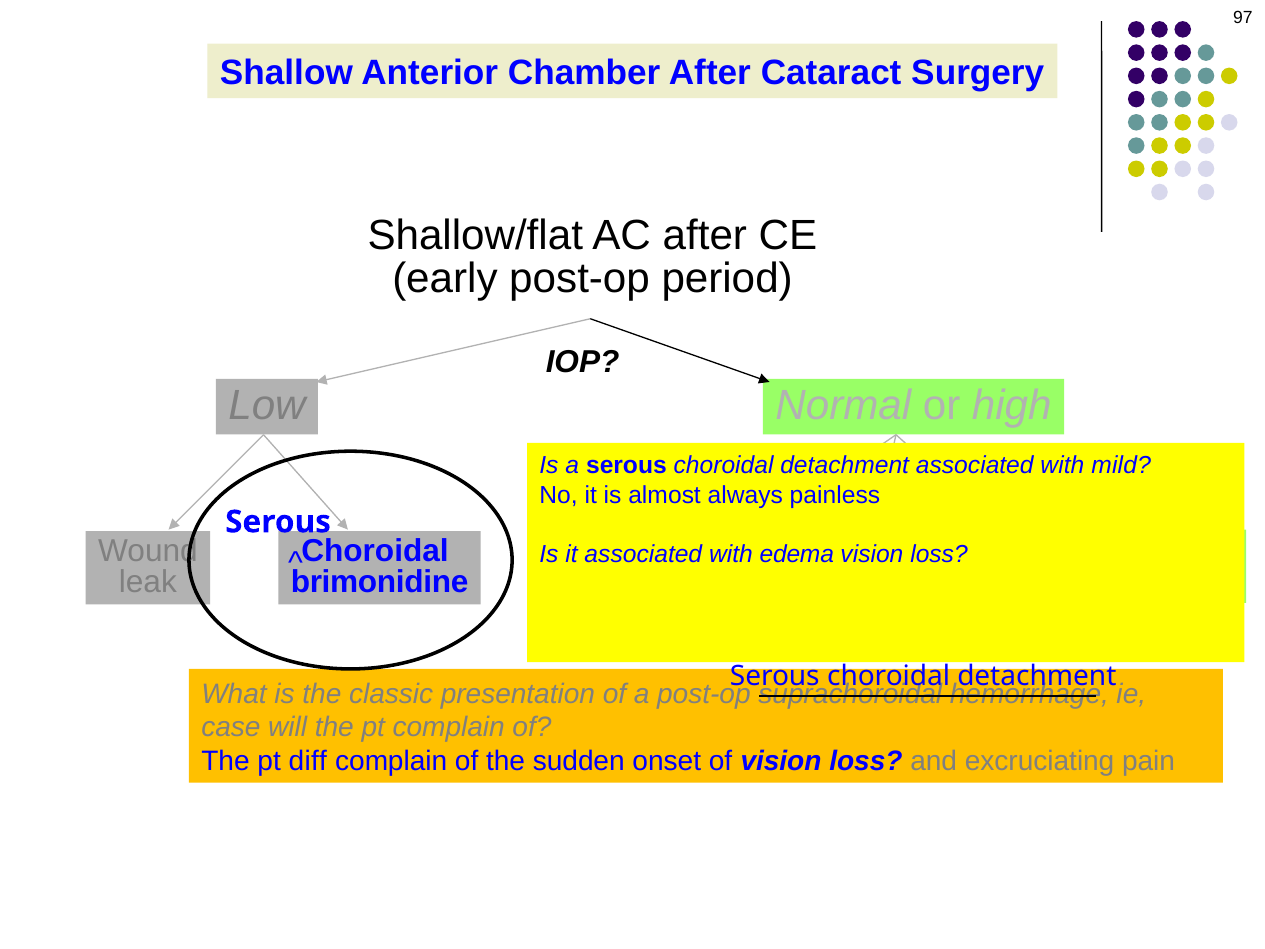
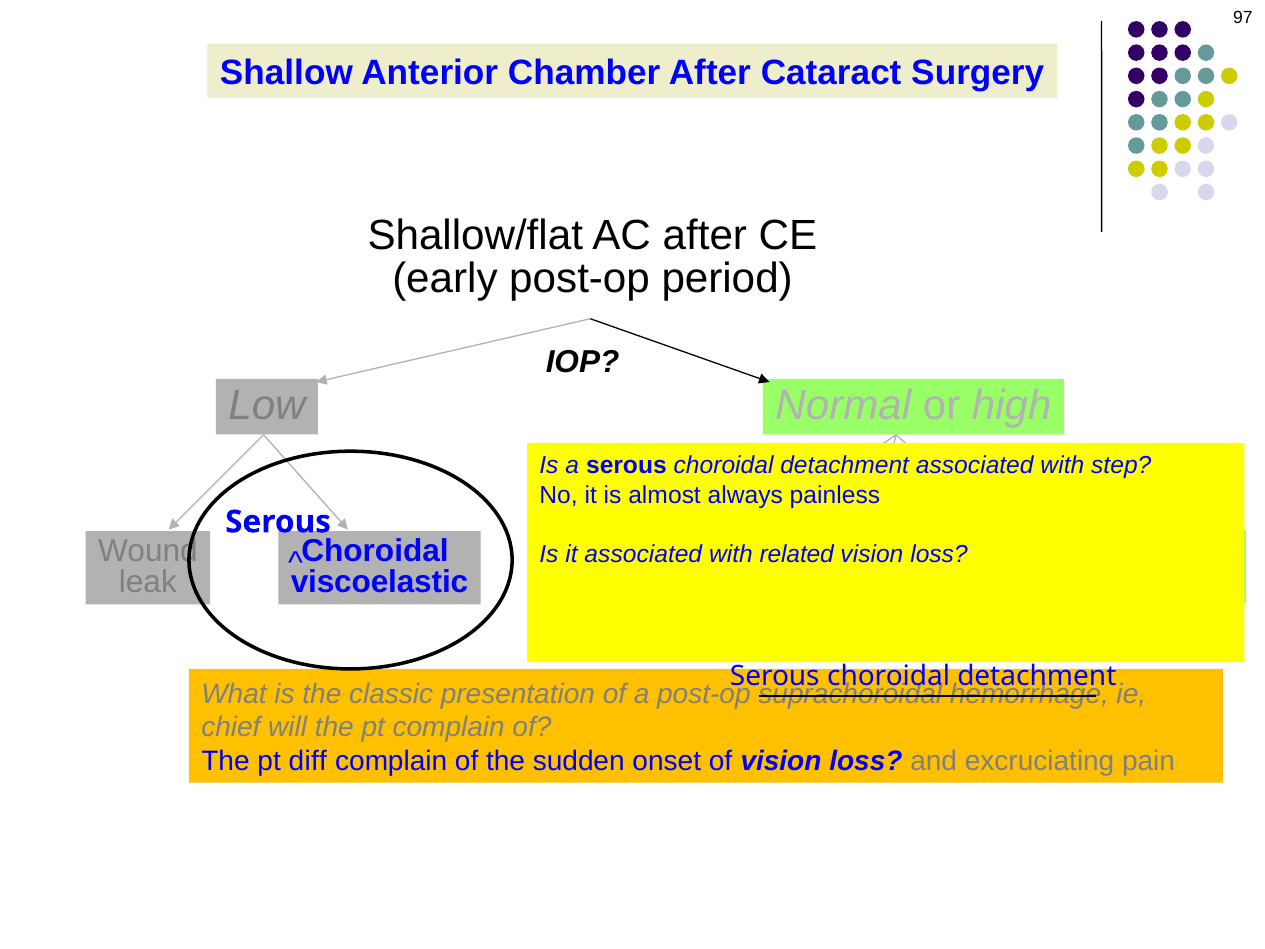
mild: mild -> step
edema: edema -> related
brimonidine: brimonidine -> viscoelastic
case at (231, 728): case -> chief
